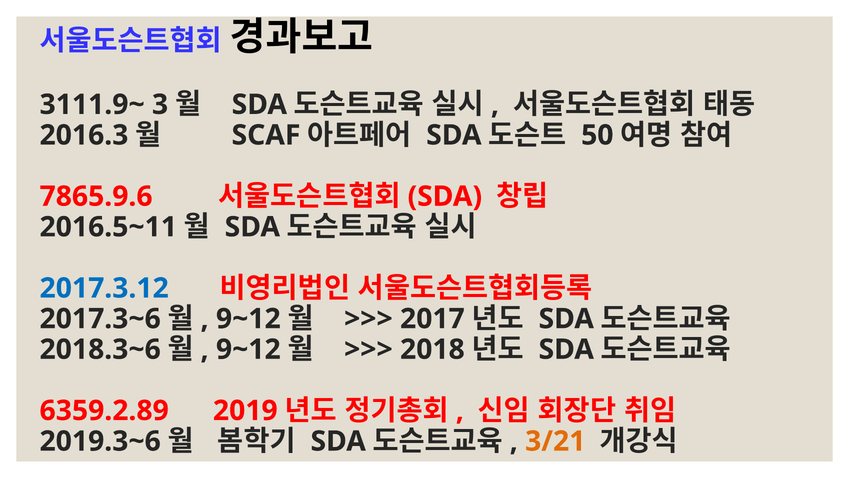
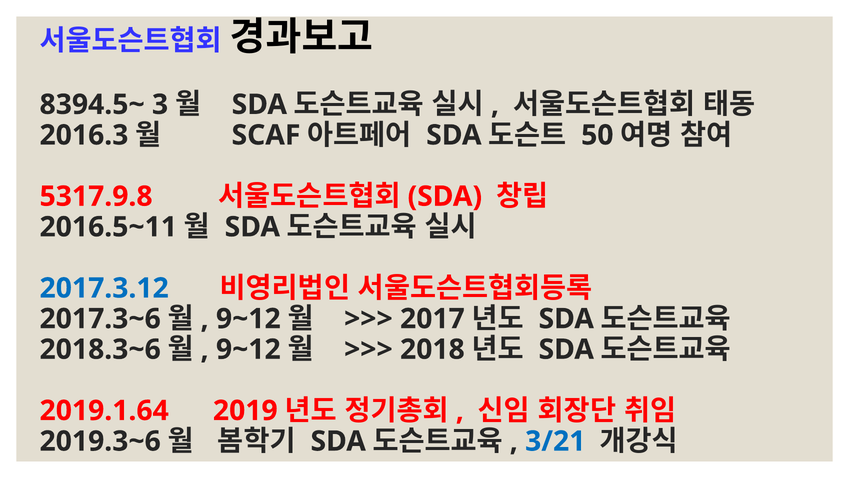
3111.9~: 3111.9~ -> 8394.5~
7865.9.6: 7865.9.6 -> 5317.9.8
6359.2.89: 6359.2.89 -> 2019.1.64
3/21 colour: orange -> blue
